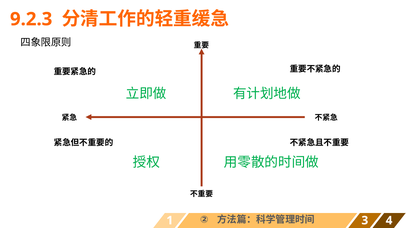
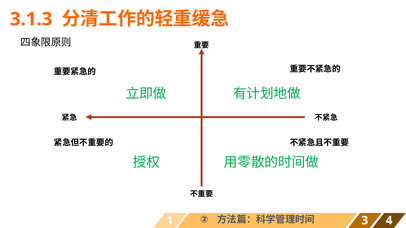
9.2.3: 9.2.3 -> 3.1.3
